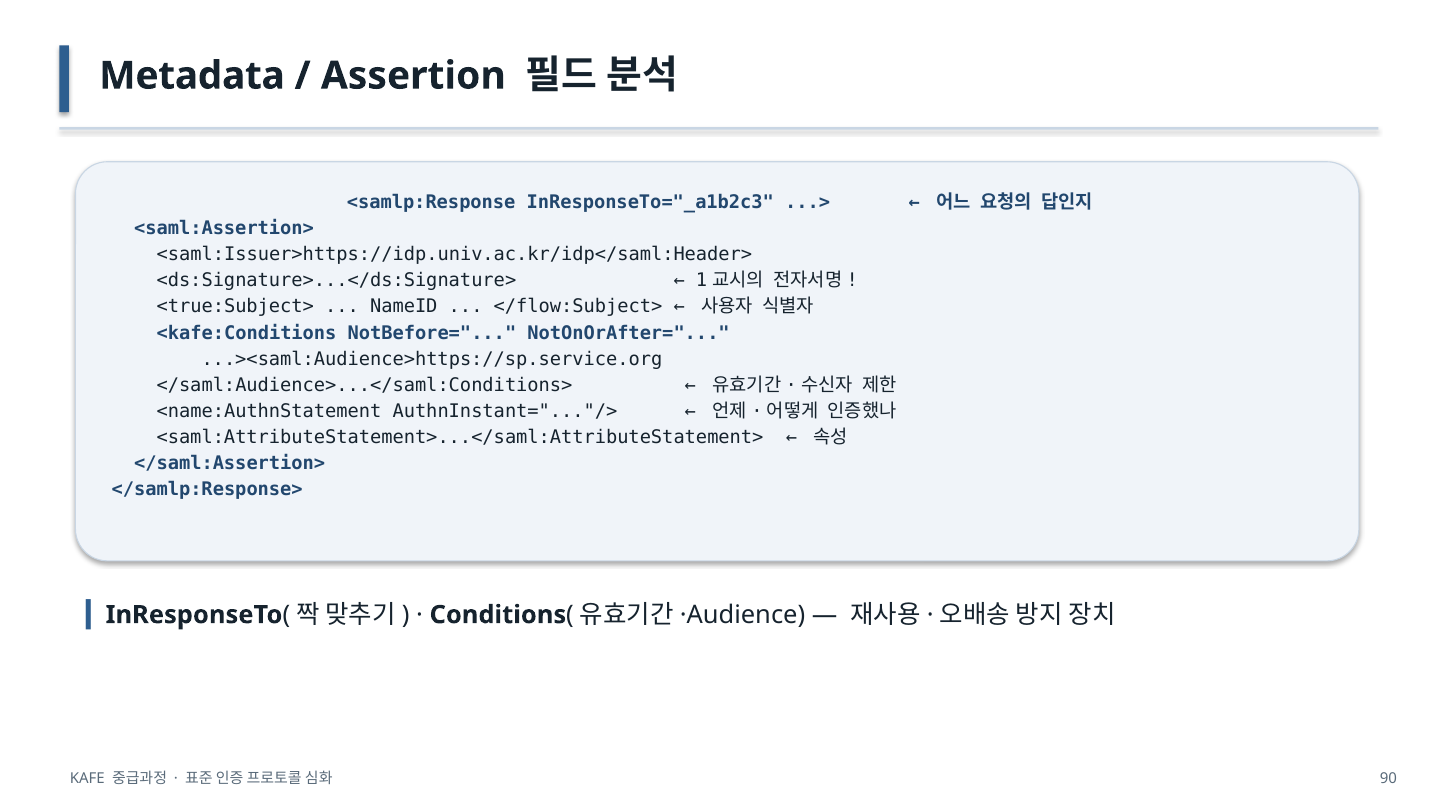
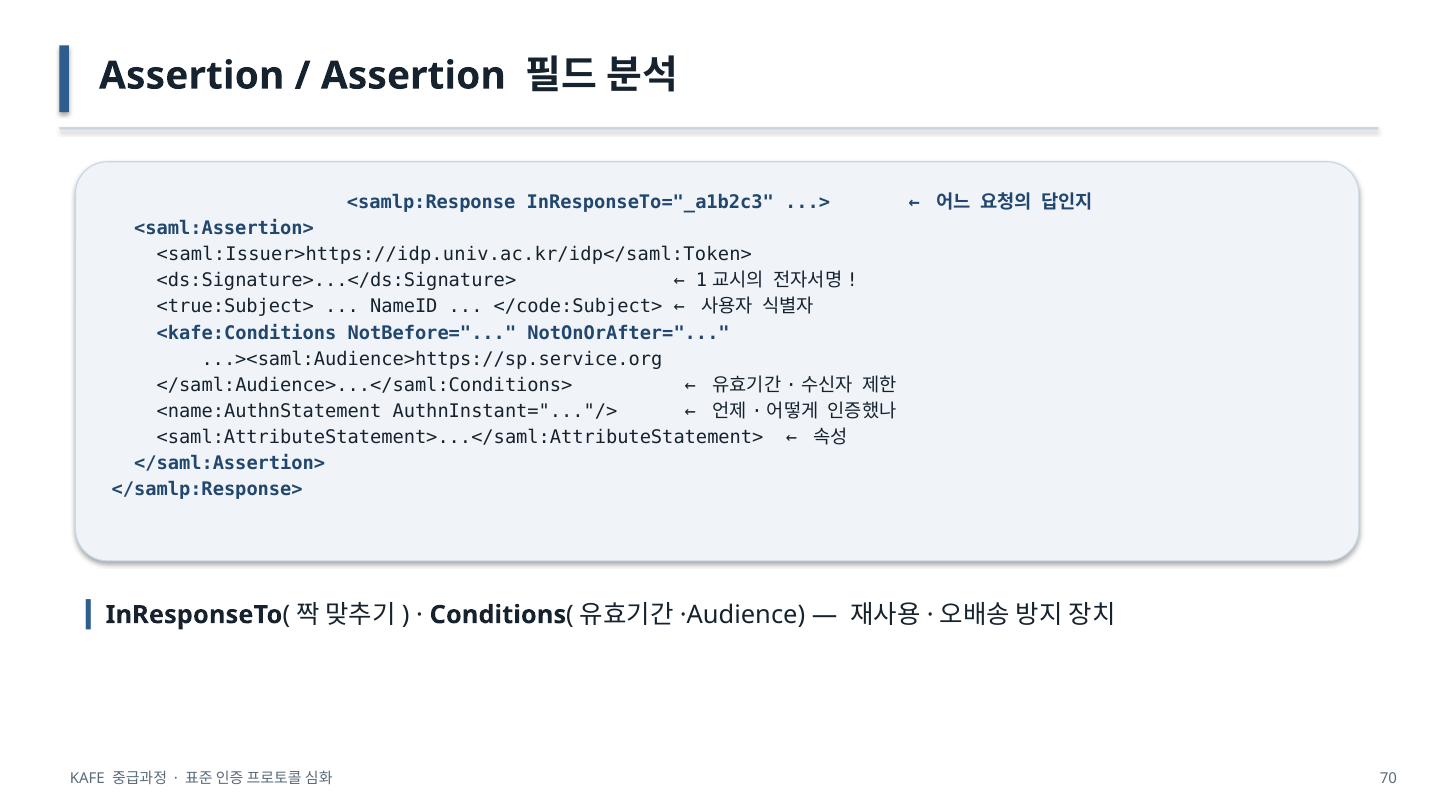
Metadata at (192, 76): Metadata -> Assertion
<saml:Issuer>https://idp.univ.ac.kr/idp</saml:Header>: <saml:Issuer>https://idp.univ.ac.kr/idp</saml:Header> -> <saml:Issuer>https://idp.univ.ac.kr/idp</saml:Token>
</flow:Subject>: </flow:Subject> -> </code:Subject>
90: 90 -> 70
